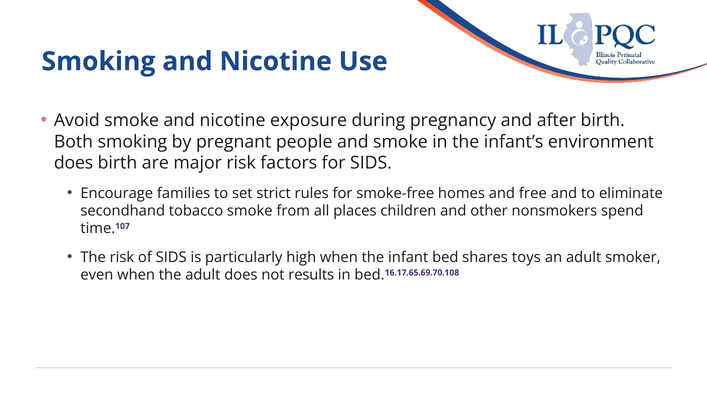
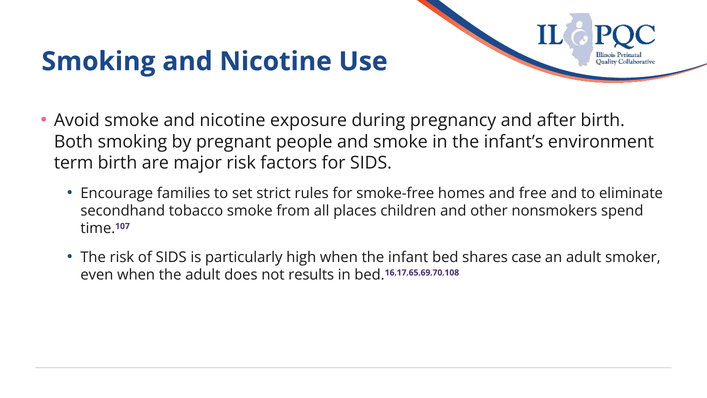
does at (74, 163): does -> term
toys: toys -> case
